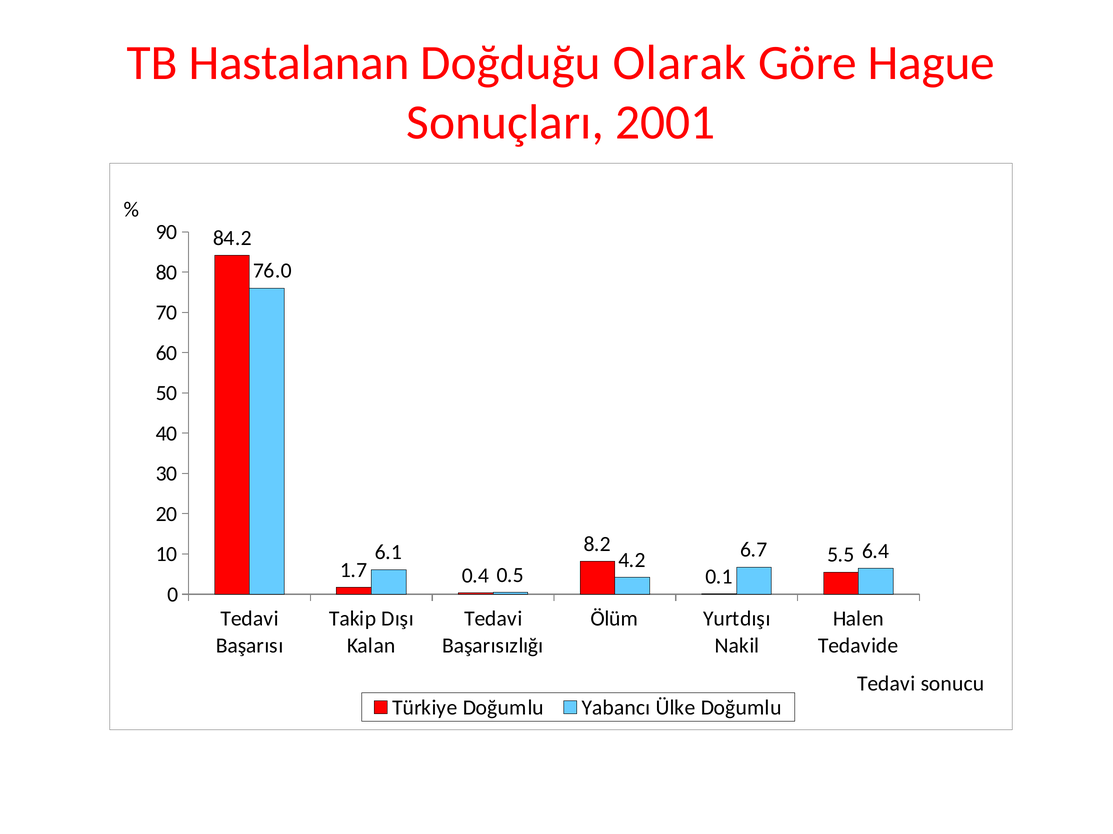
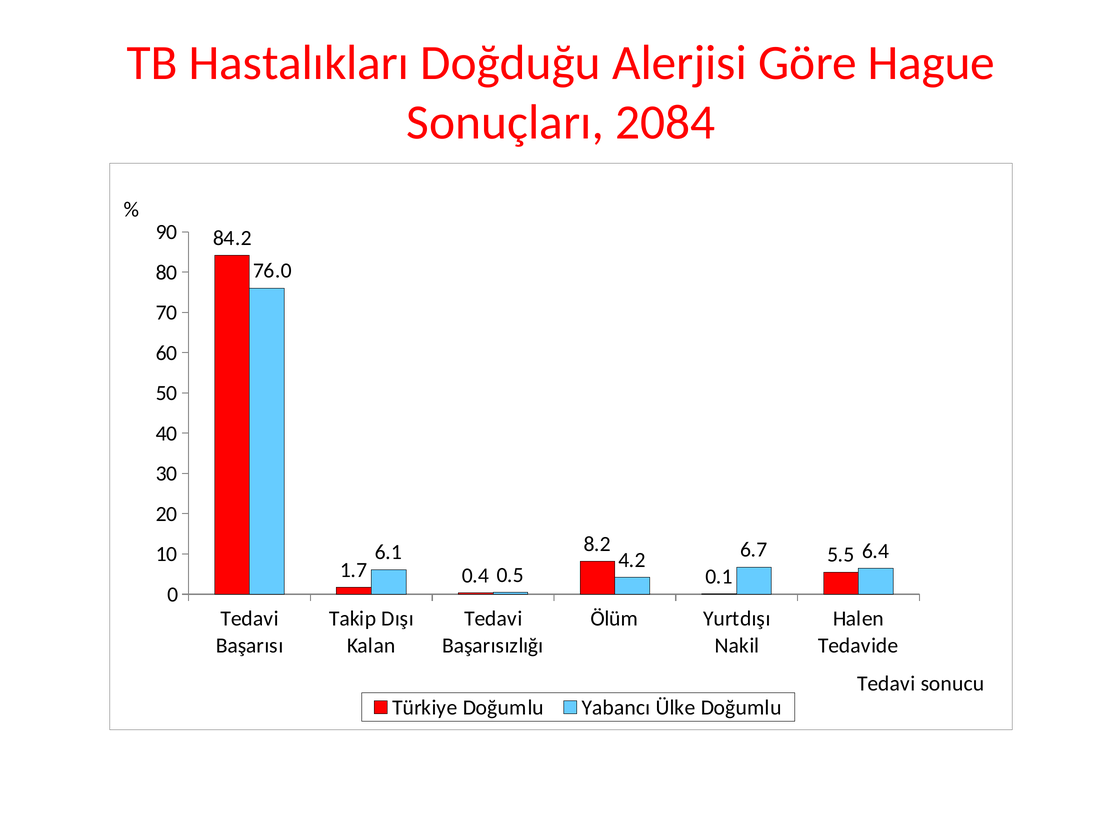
Hastalanan: Hastalanan -> Hastalıkları
Olarak: Olarak -> Alerjisi
2001: 2001 -> 2084
